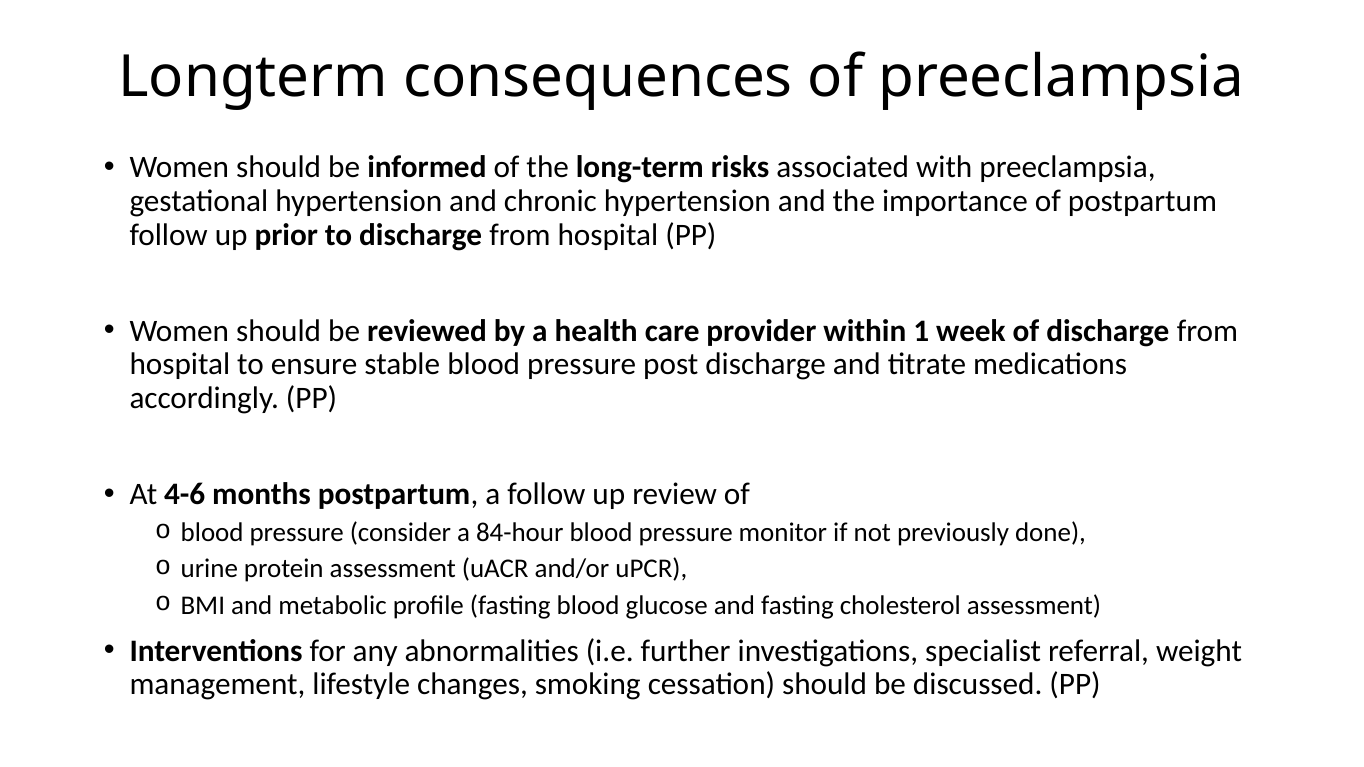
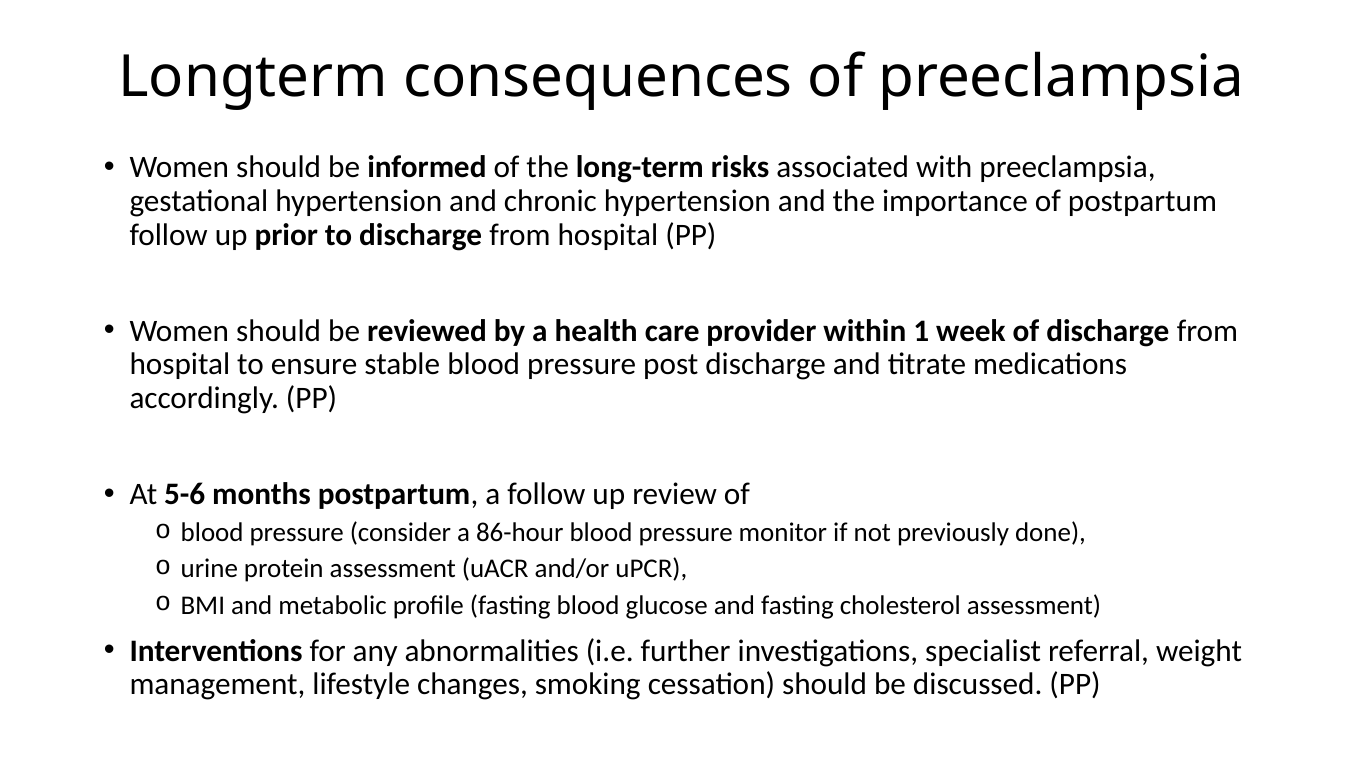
4-6: 4-6 -> 5-6
84-hour: 84-hour -> 86-hour
